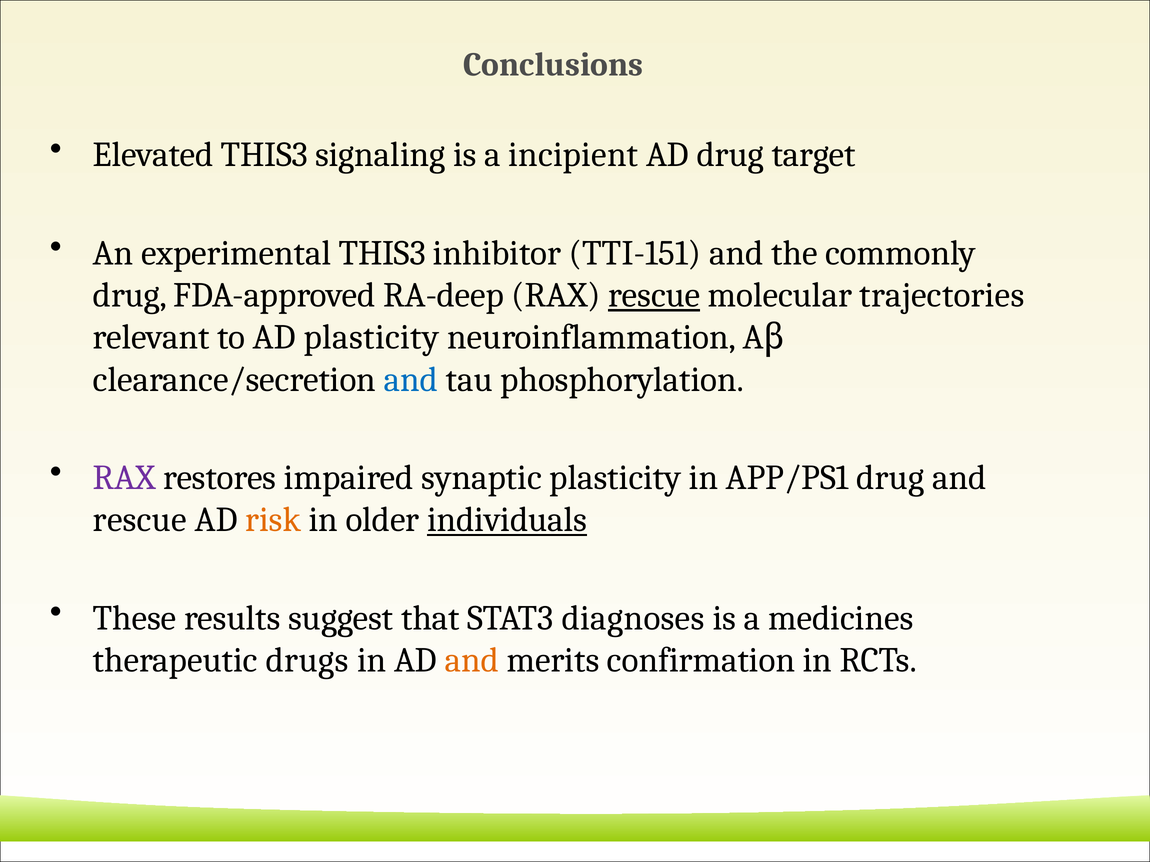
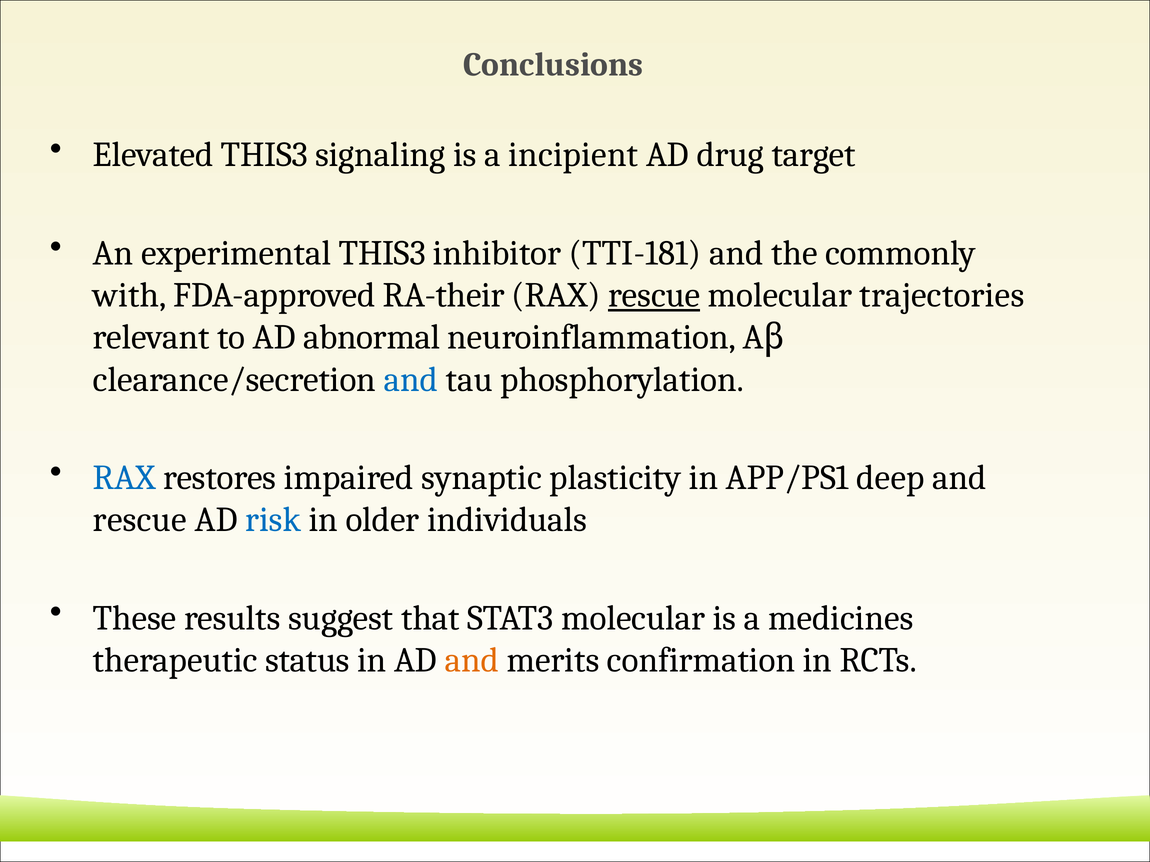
TTI-151: TTI-151 -> TTI-181
drug at (130, 295): drug -> with
RA-deep: RA-deep -> RA-their
AD plasticity: plasticity -> abnormal
RAX at (124, 478) colour: purple -> blue
APP/PS1 drug: drug -> deep
risk colour: orange -> blue
individuals underline: present -> none
STAT3 diagnoses: diagnoses -> molecular
drugs: drugs -> status
